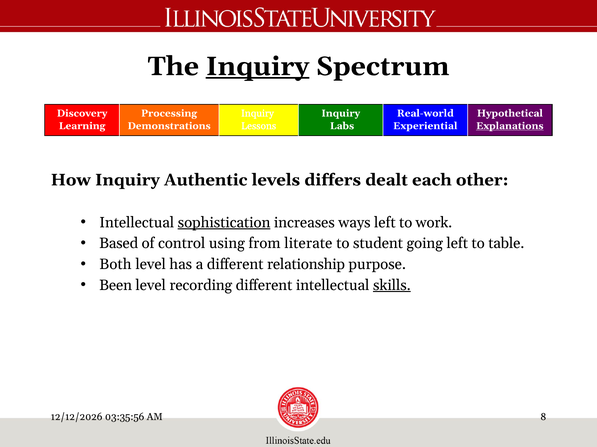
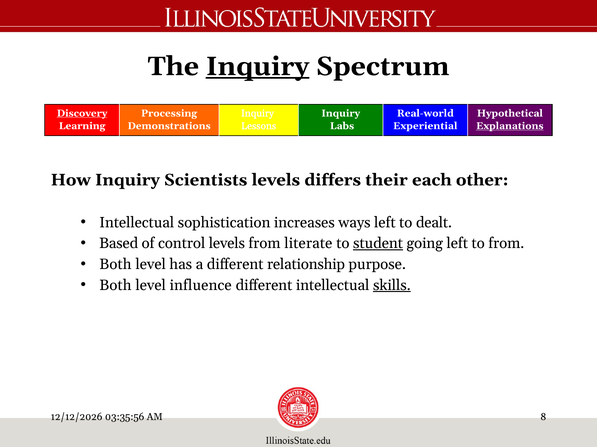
Discovery underline: none -> present
Authentic: Authentic -> Scientists
dealt: dealt -> their
sophistication underline: present -> none
work: work -> dealt
control using: using -> levels
student underline: none -> present
to table: table -> from
Been at (116, 286): Been -> Both
recording: recording -> influence
